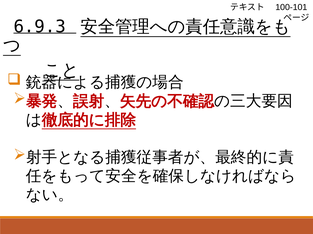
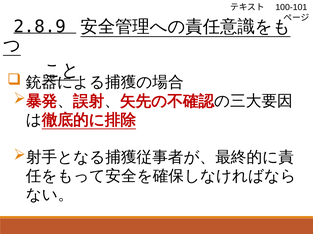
6.9.3: 6.9.3 -> 2.8.9
